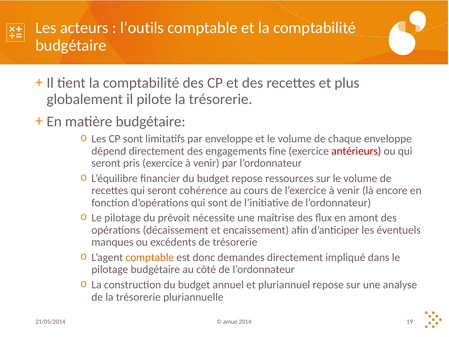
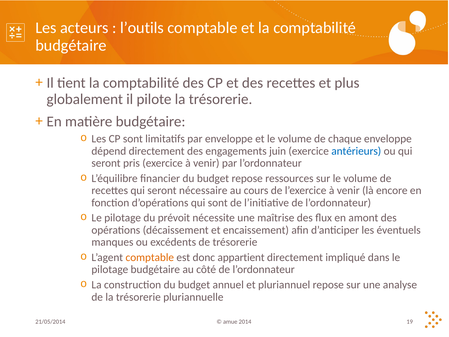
fine: fine -> juin
antérieurs colour: red -> blue
cohérence: cohérence -> nécessaire
demandes: demandes -> appartient
